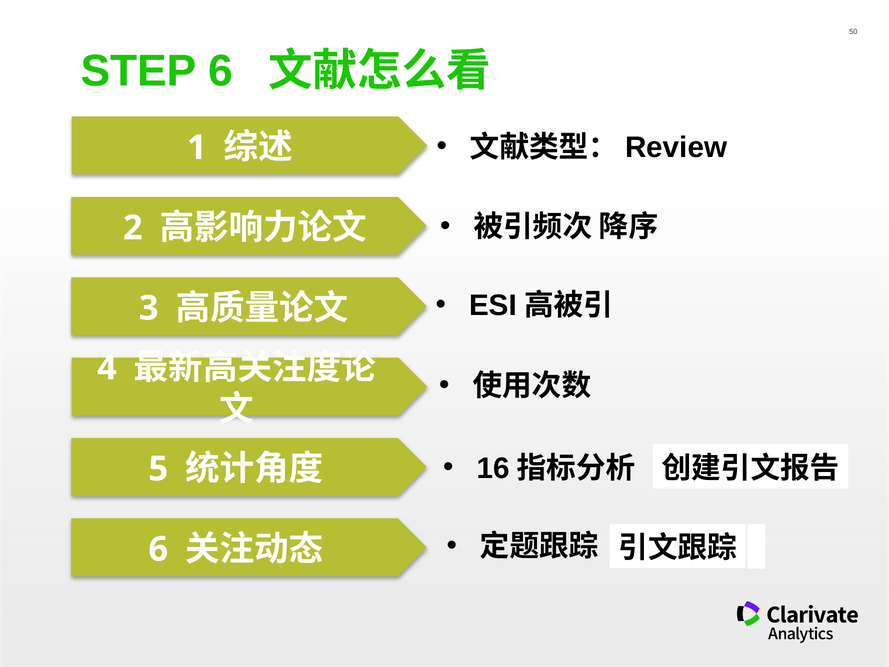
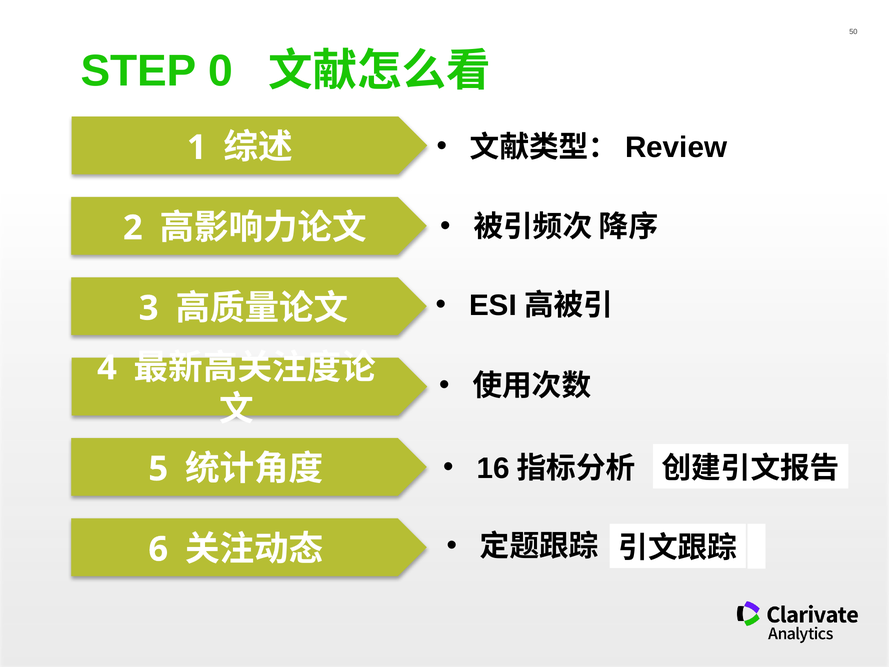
STEP 6: 6 -> 0
